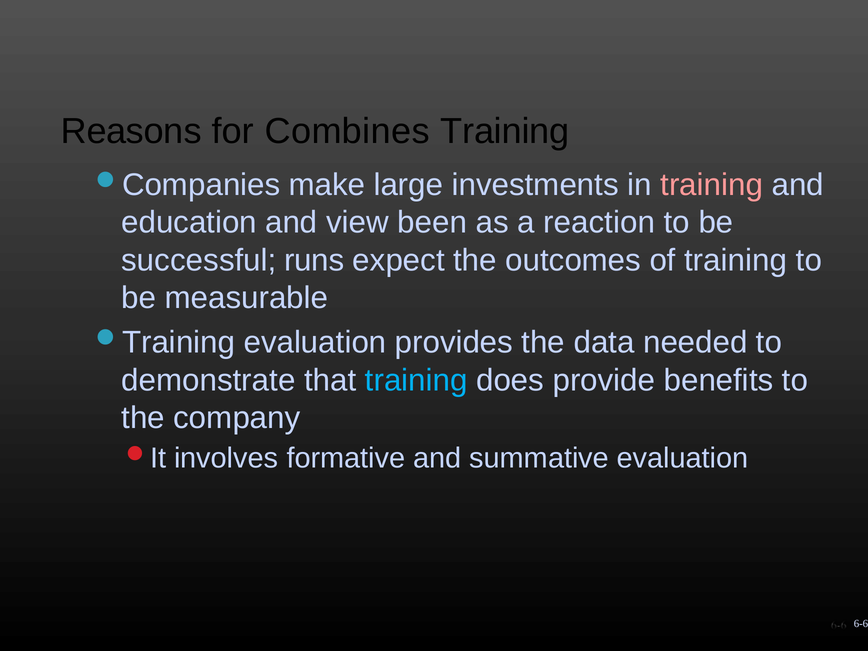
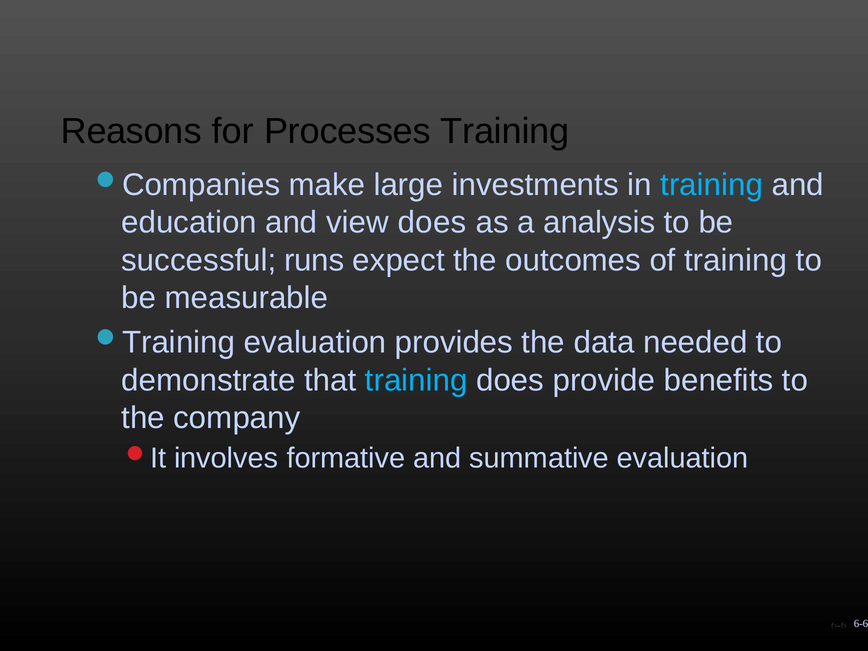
Combines: Combines -> Processes
training at (712, 185) colour: pink -> light blue
view been: been -> does
reaction: reaction -> analysis
